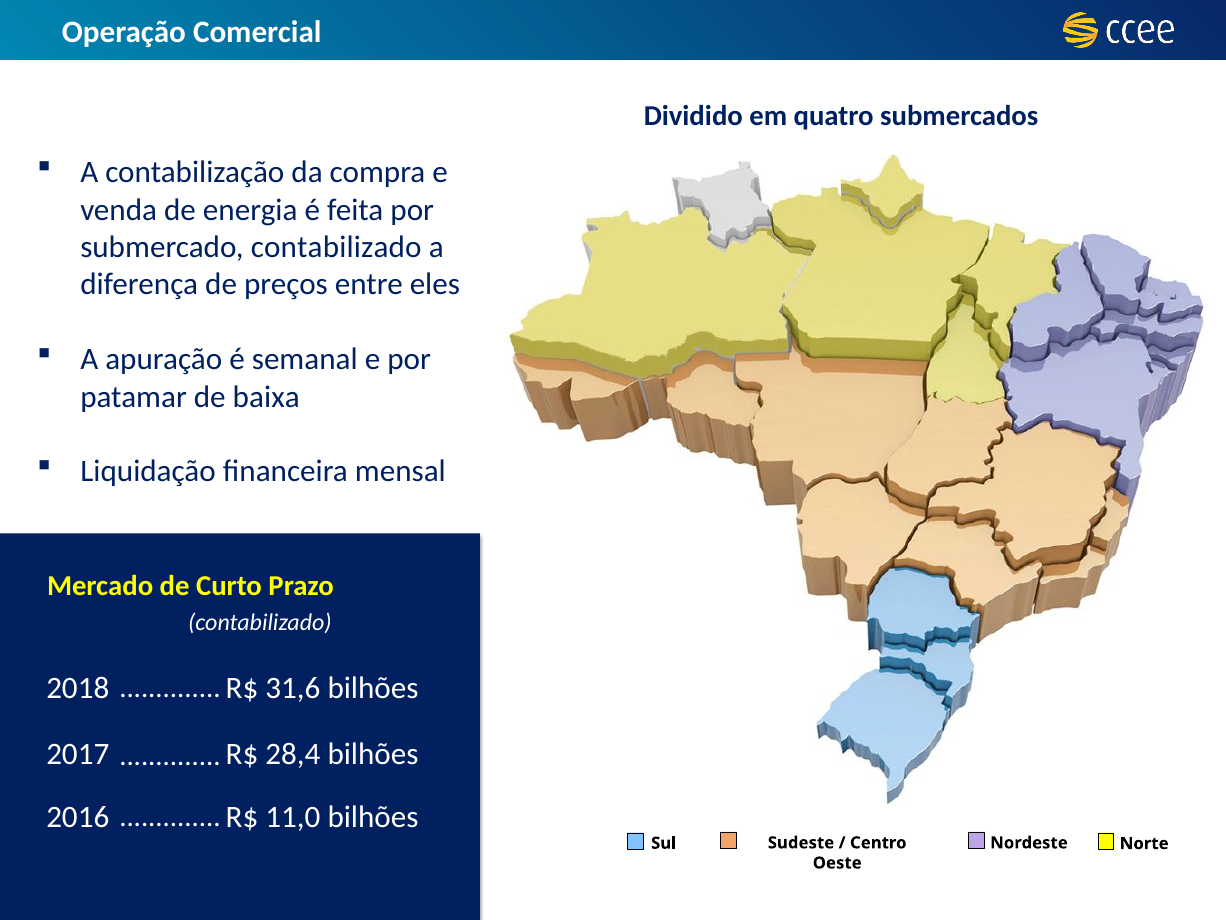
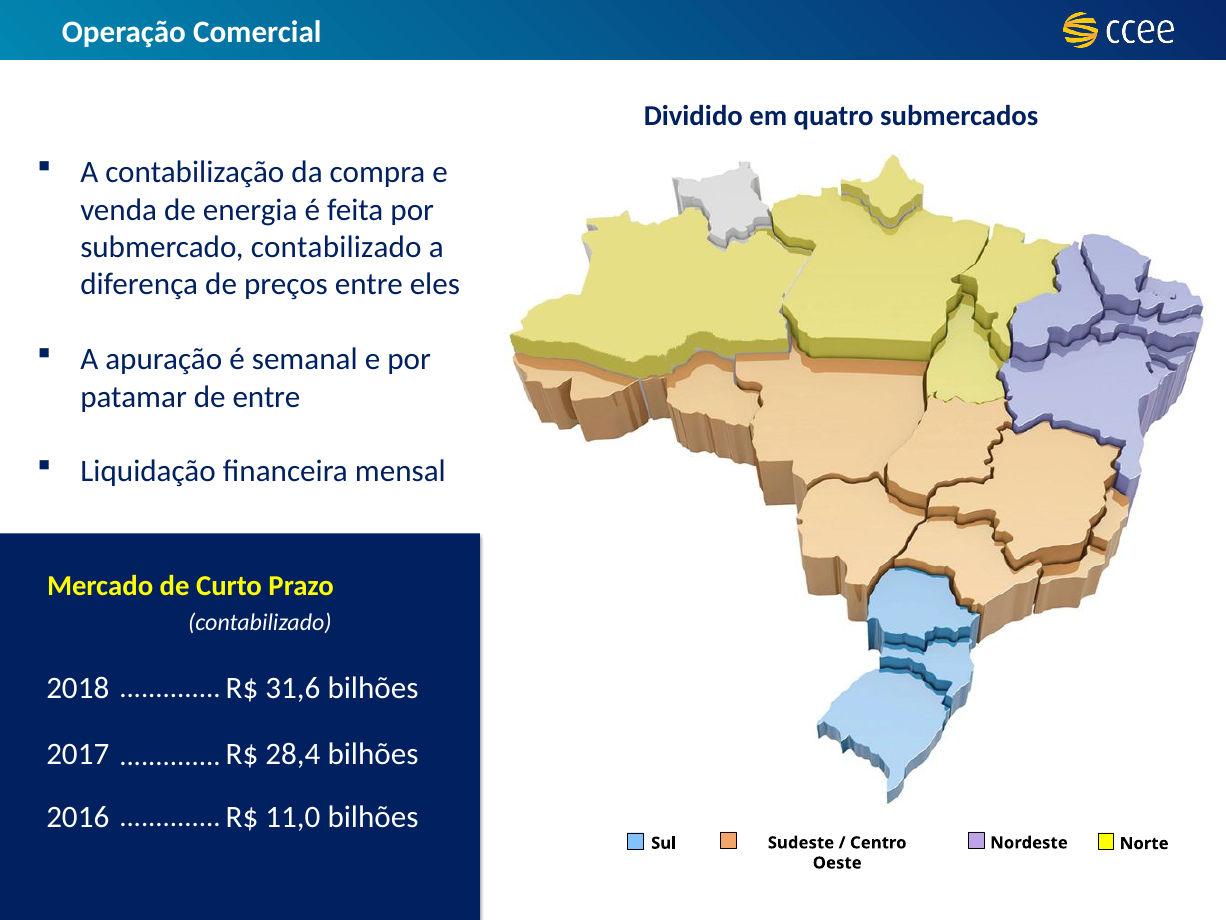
de baixa: baixa -> entre
